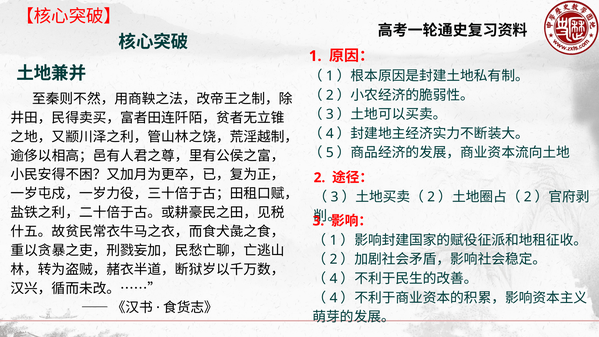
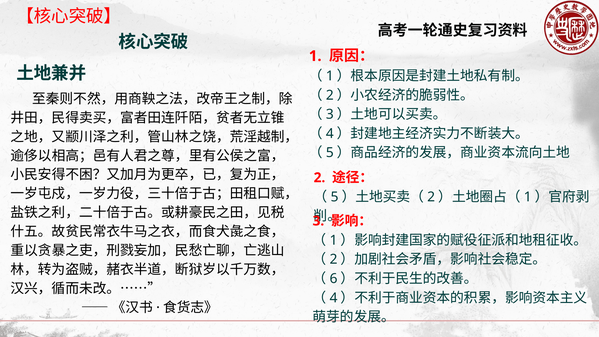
3 at (335, 197): 3 -> 5
2 at (528, 197): 2 -> 1
4 at (334, 279): 4 -> 6
